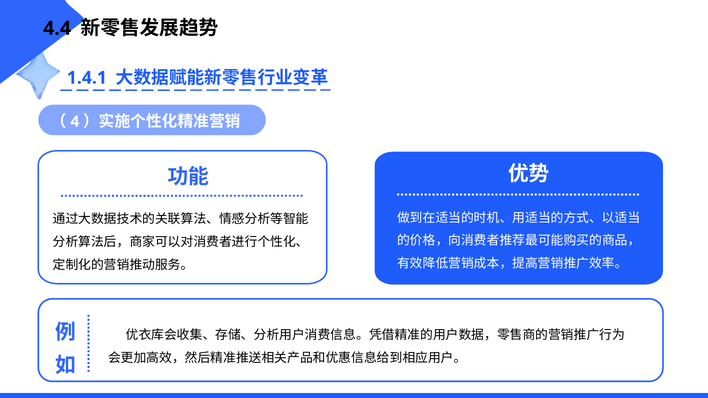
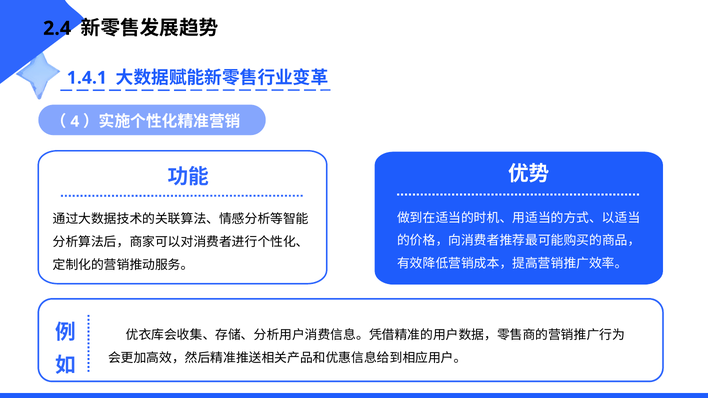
4.4: 4.4 -> 2.4
